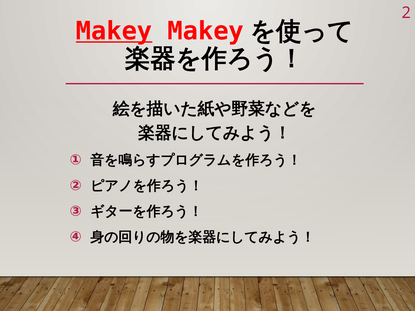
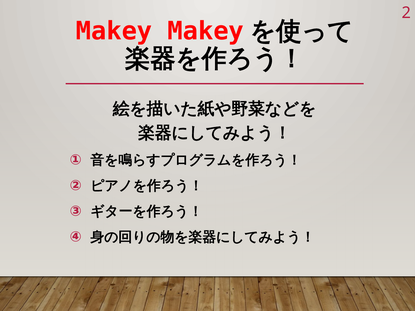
Makey at (114, 31) underline: present -> none
